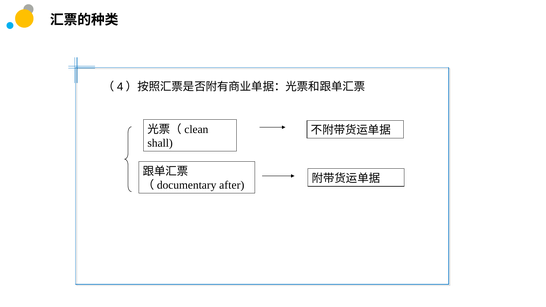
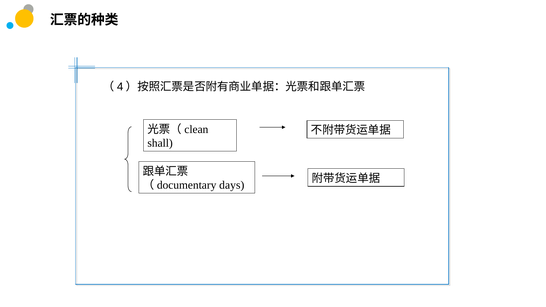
after: after -> days
